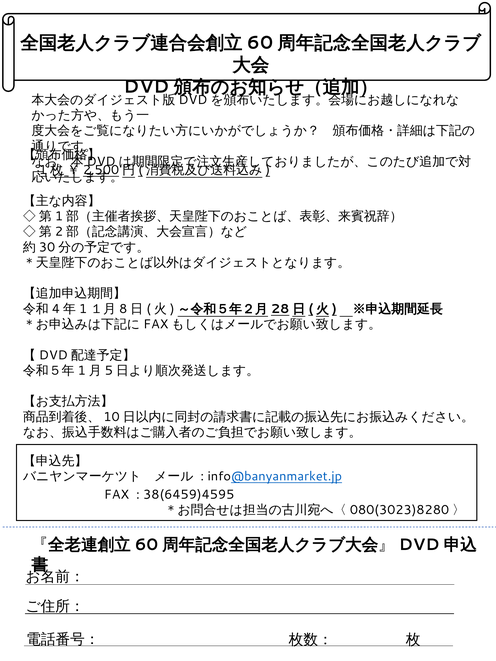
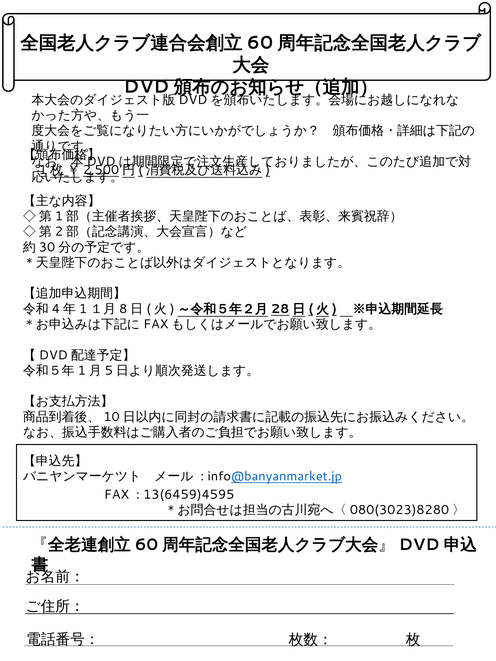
38(6459)4595: 38(6459)4595 -> 13(6459)4595
